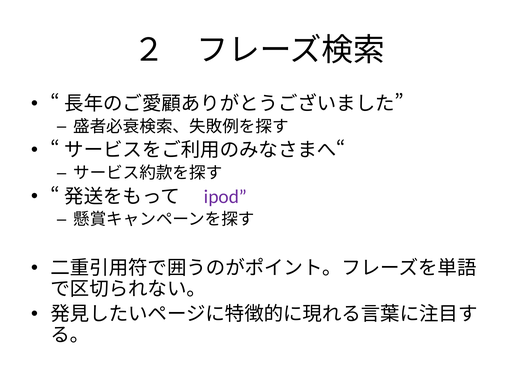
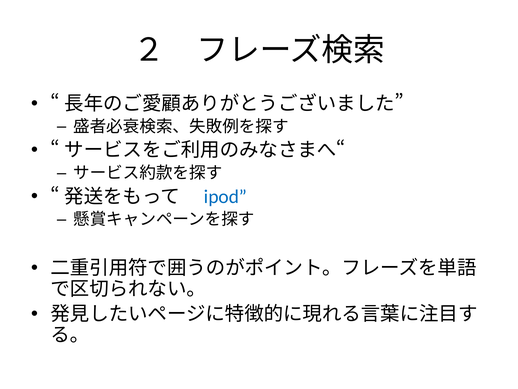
ipod colour: purple -> blue
